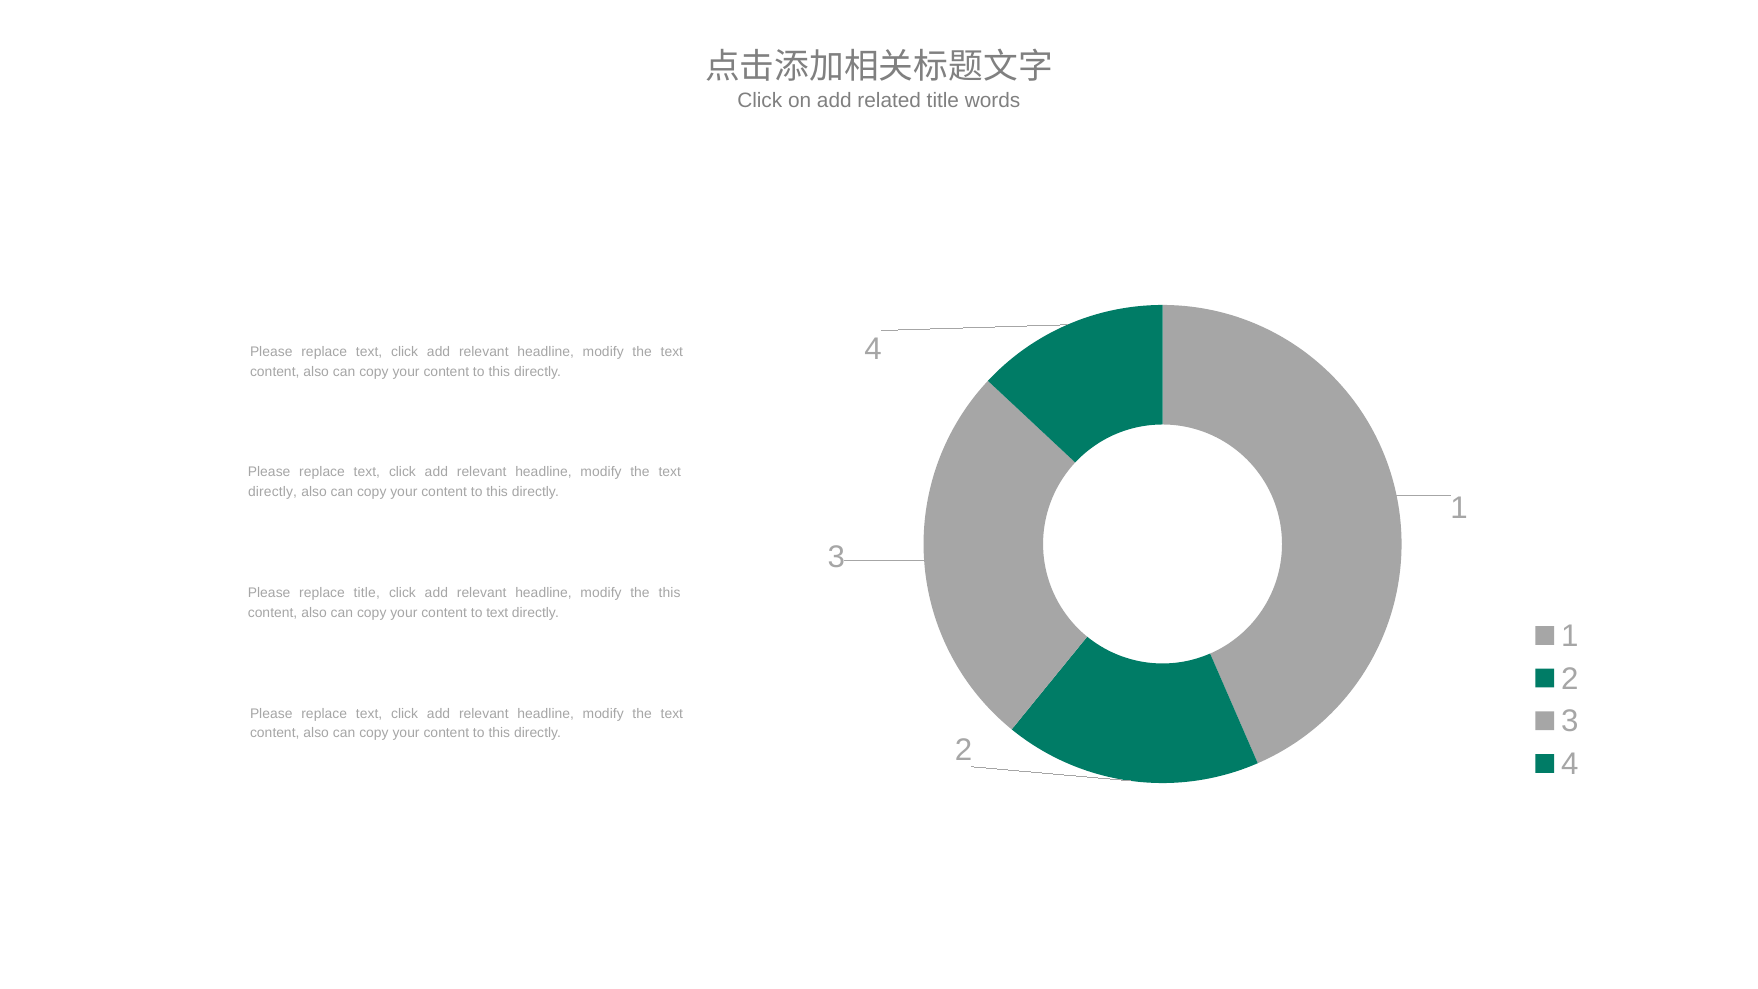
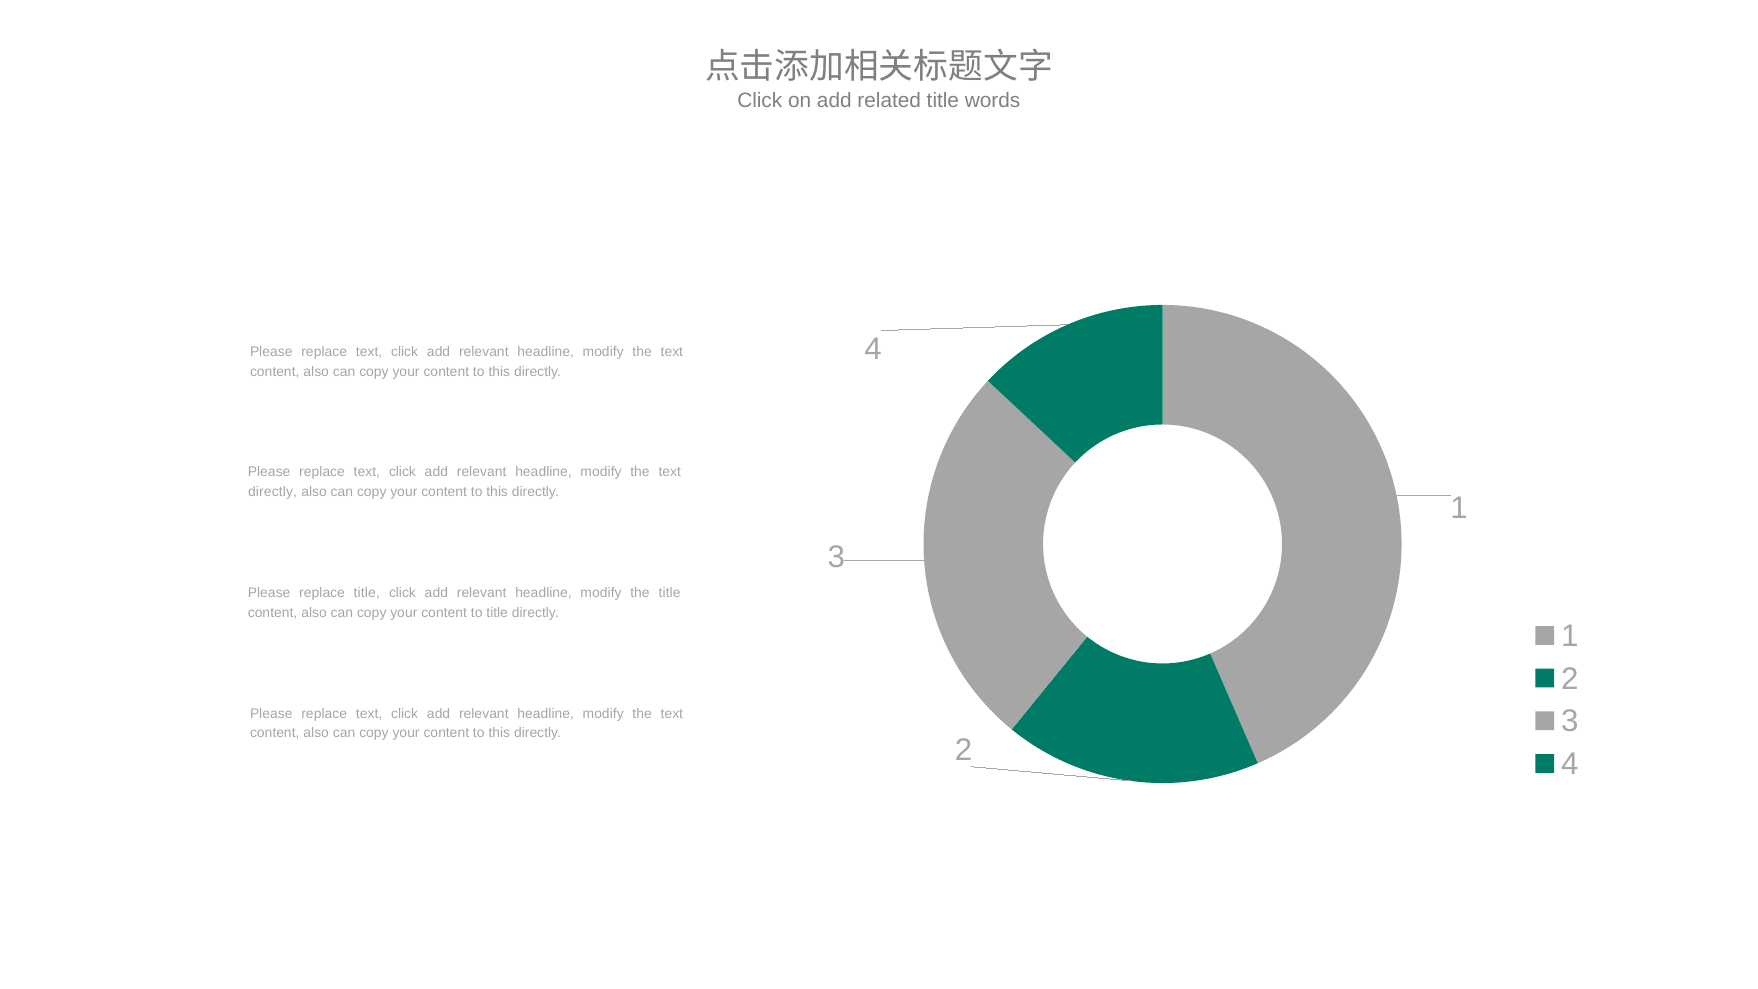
the this: this -> title
to text: text -> title
